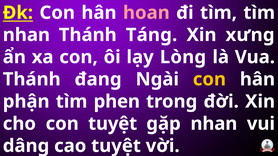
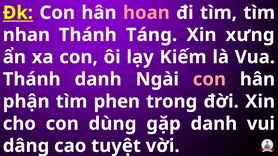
Lòng: Lòng -> Kiếm
Thánh đang: đang -> danh
con at (209, 79) colour: yellow -> pink
con tuyệt: tuyệt -> dùng
gặp nhan: nhan -> danh
